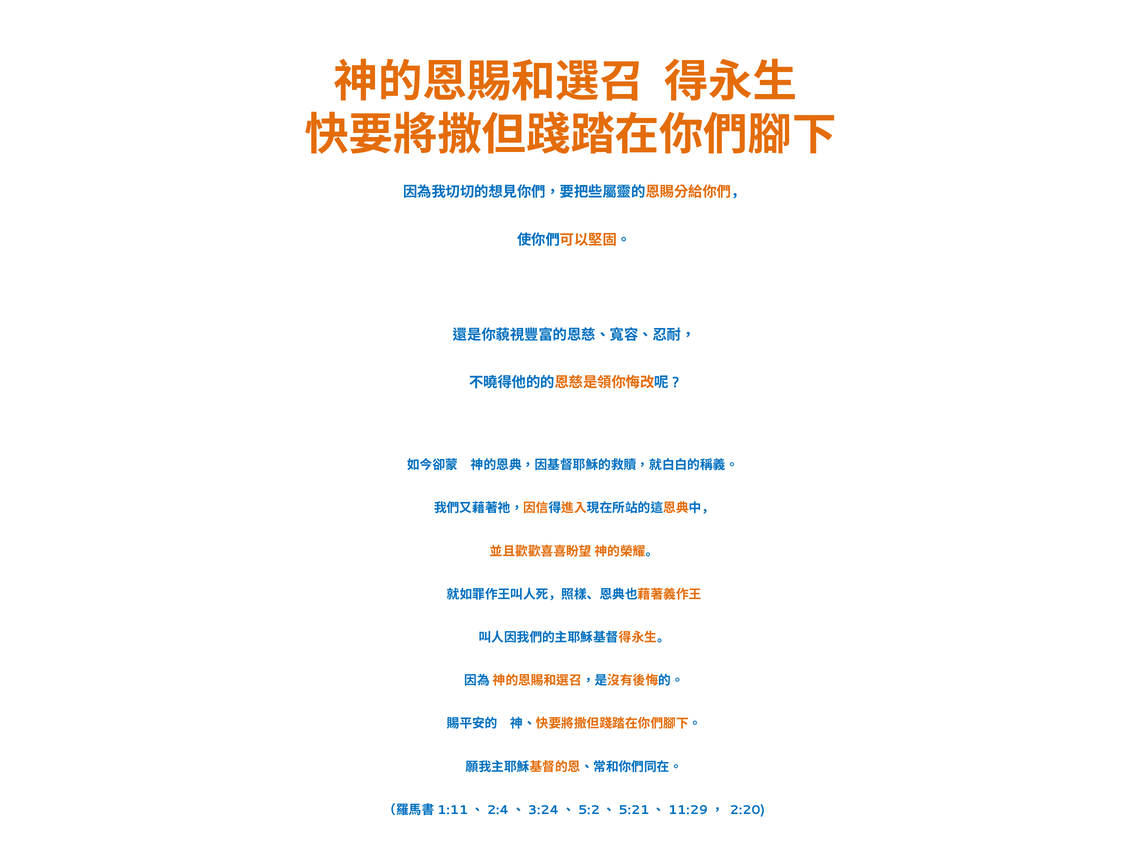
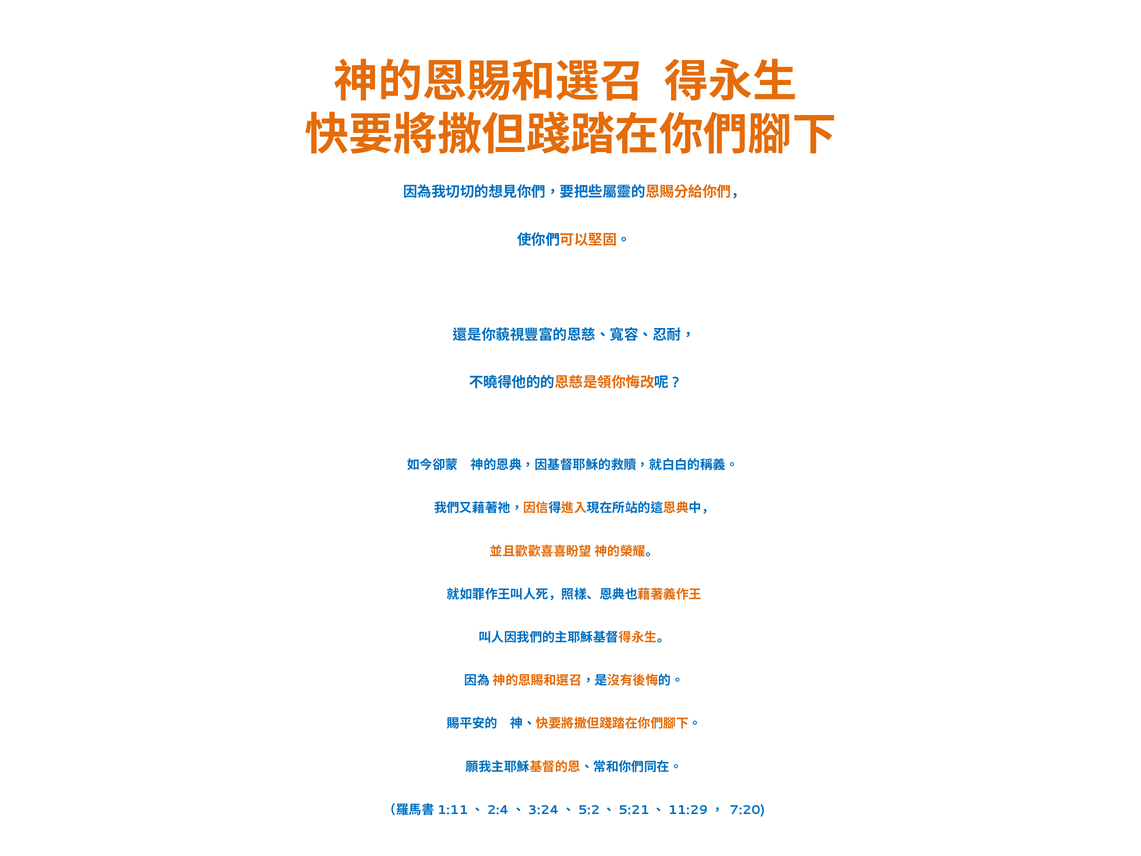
2:20: 2:20 -> 7:20
